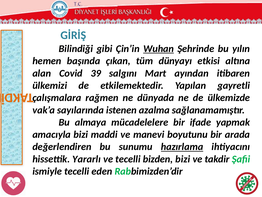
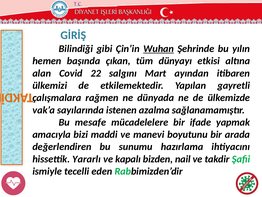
39: 39 -> 22
almaya: almaya -> mesafe
hazırlama underline: present -> none
ve tecelli: tecelli -> kapalı
bizden bizi: bizi -> nail
